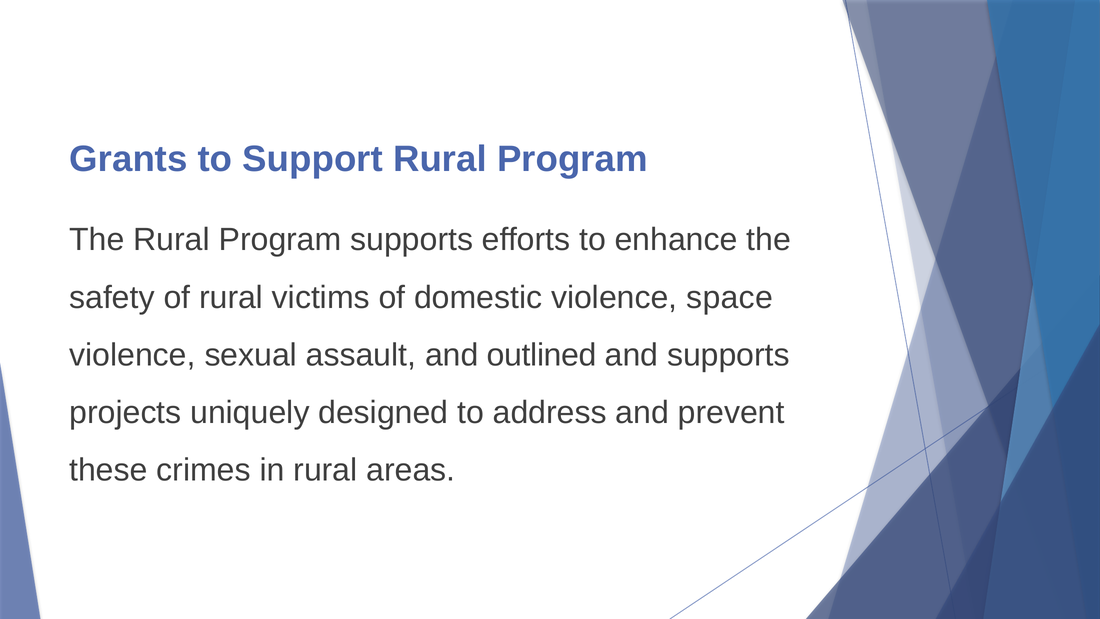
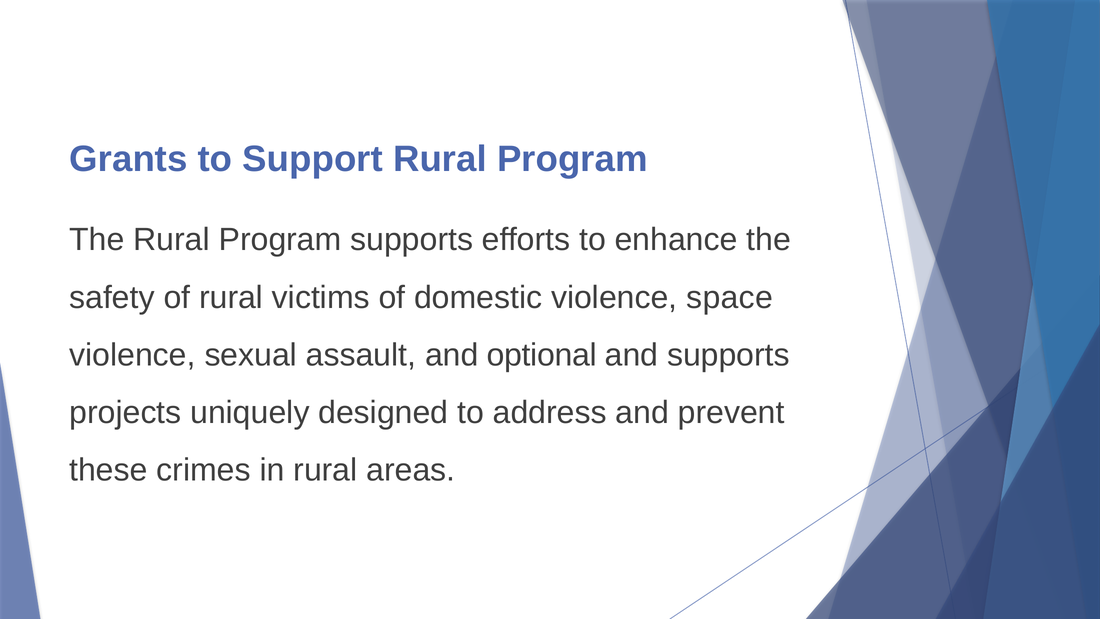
outlined: outlined -> optional
